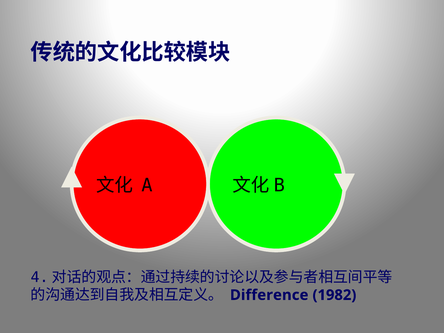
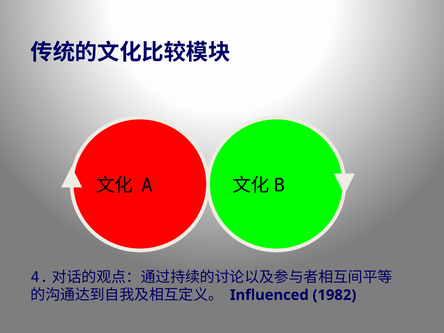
Difference: Difference -> Influenced
